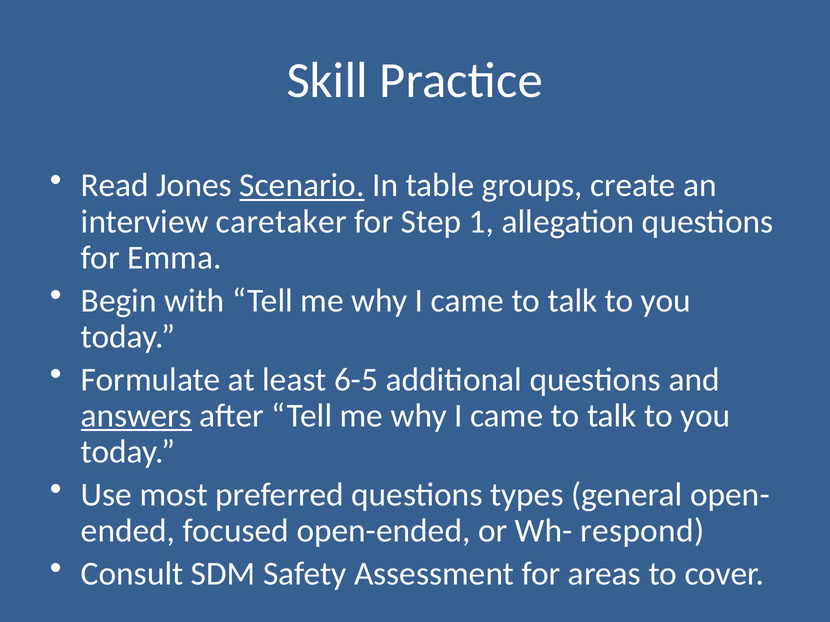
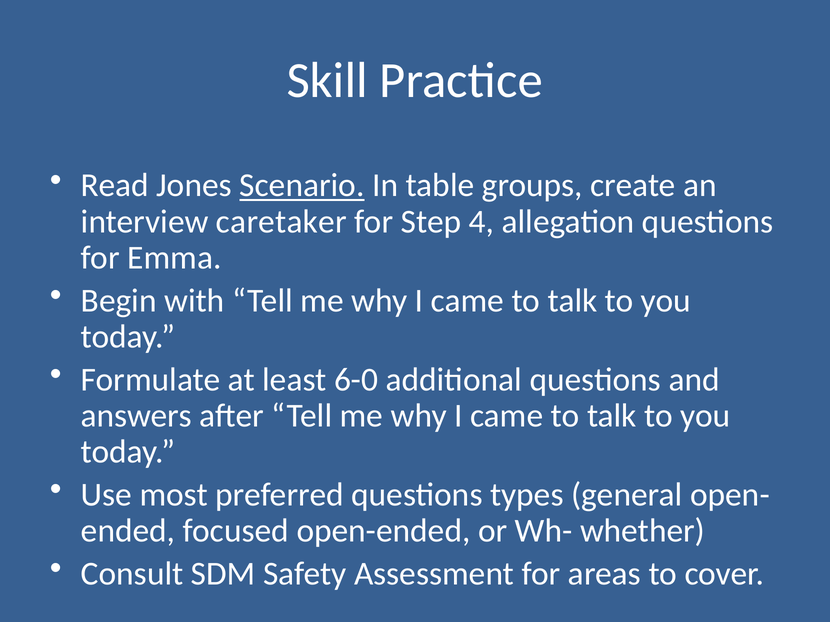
1: 1 -> 4
6-5: 6-5 -> 6-0
answers underline: present -> none
respond: respond -> whether
